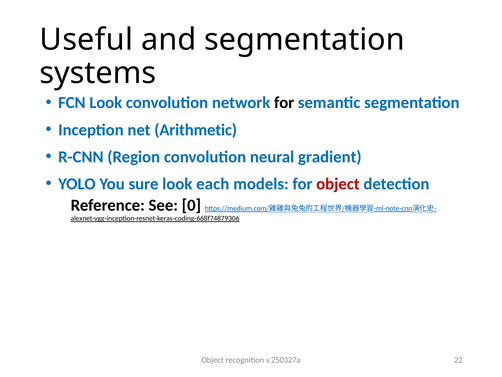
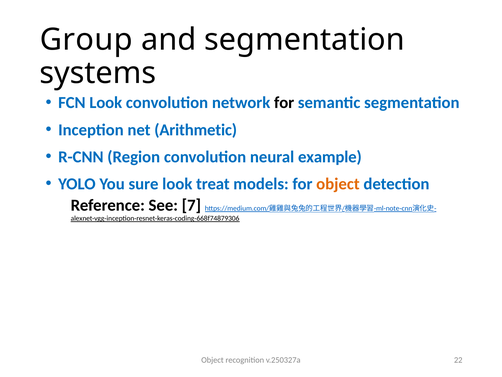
Useful: Useful -> Group
gradient: gradient -> example
each: each -> treat
object at (338, 184) colour: red -> orange
0: 0 -> 7
